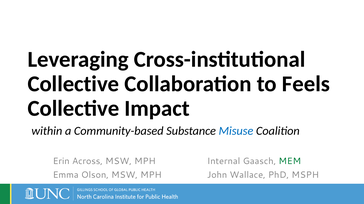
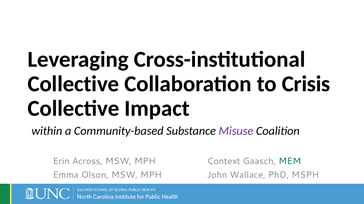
Feels: Feels -> Crisis
Misuse colour: blue -> purple
Internal: Internal -> Context
